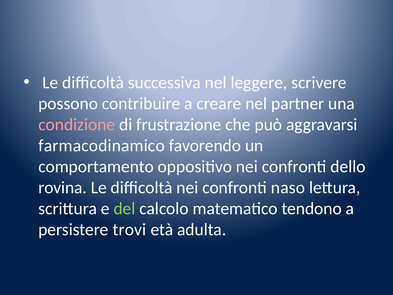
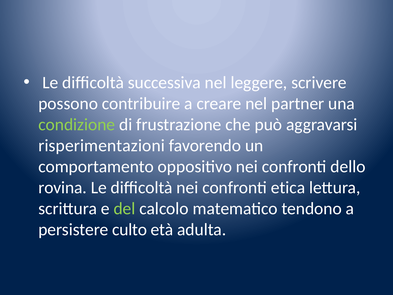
condizione colour: pink -> light green
farmacodinamico: farmacodinamico -> risperimentazioni
naso: naso -> etica
trovi: trovi -> culto
